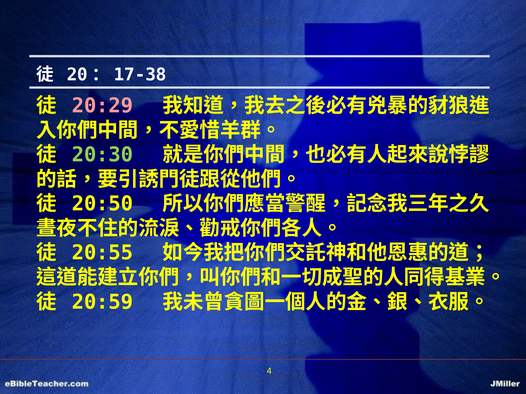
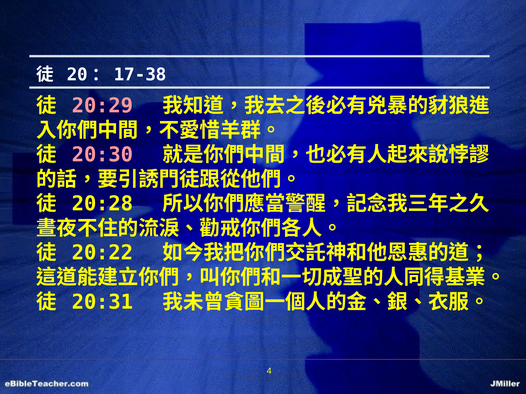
20:30 colour: light green -> pink
20:50: 20:50 -> 20:28
20:55: 20:55 -> 20:22
20:59: 20:59 -> 20:31
